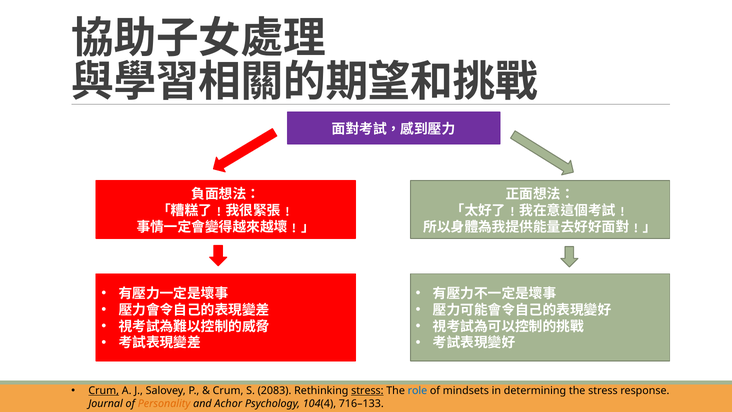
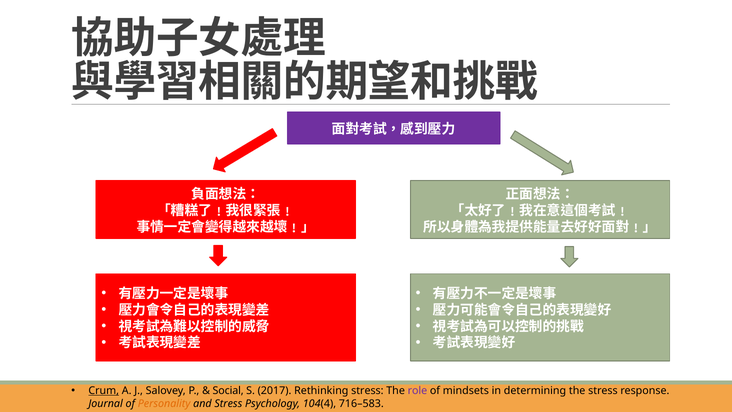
Crum at (228, 390): Crum -> Social
2083: 2083 -> 2017
stress at (367, 390) underline: present -> none
role colour: blue -> purple
and Achor: Achor -> Stress
716–133: 716–133 -> 716–583
